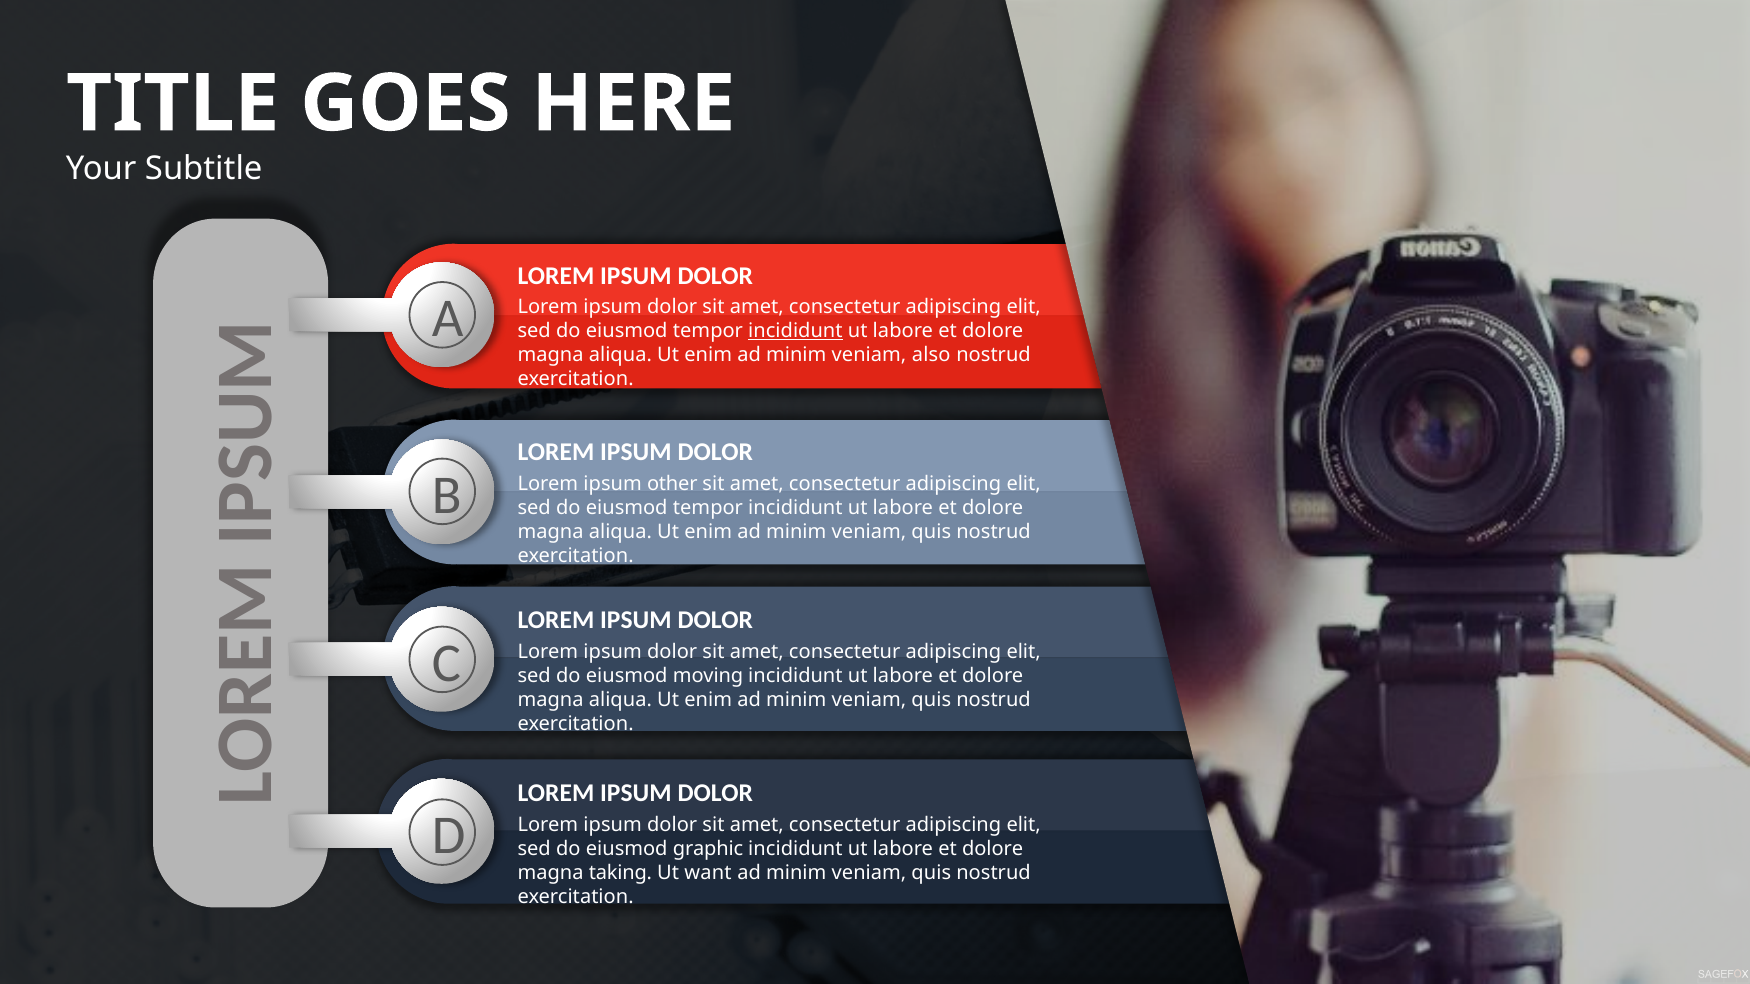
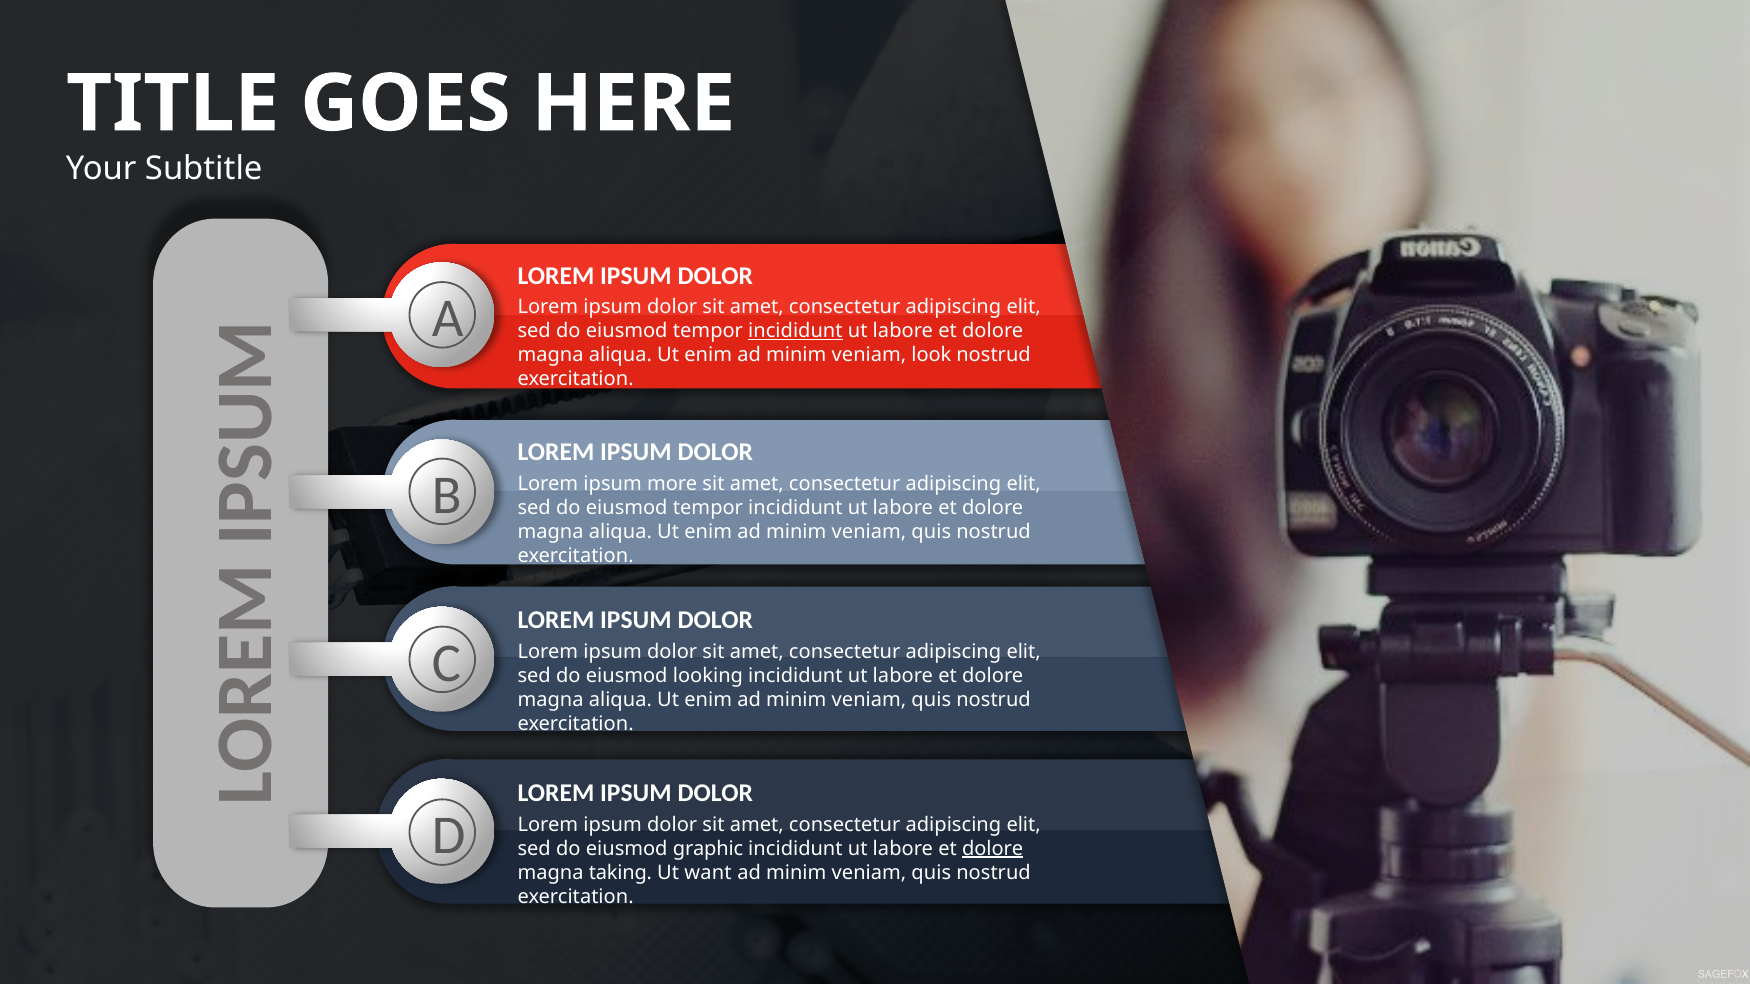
also: also -> look
other: other -> more
moving: moving -> looking
dolore at (993, 849) underline: none -> present
